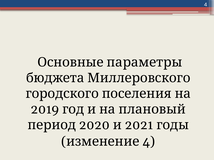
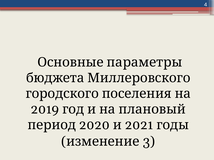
4 at (149, 142): 4 -> 3
